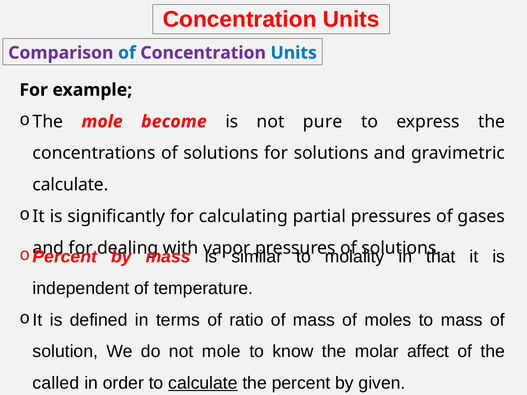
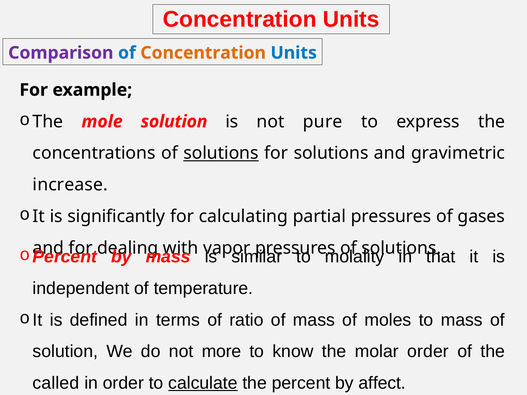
Concentration at (203, 53) colour: purple -> orange
mole become: become -> solution
solutions at (221, 153) underline: none -> present
calculate at (70, 185): calculate -> increase
not mole: mole -> more
molar affect: affect -> order
given: given -> affect
